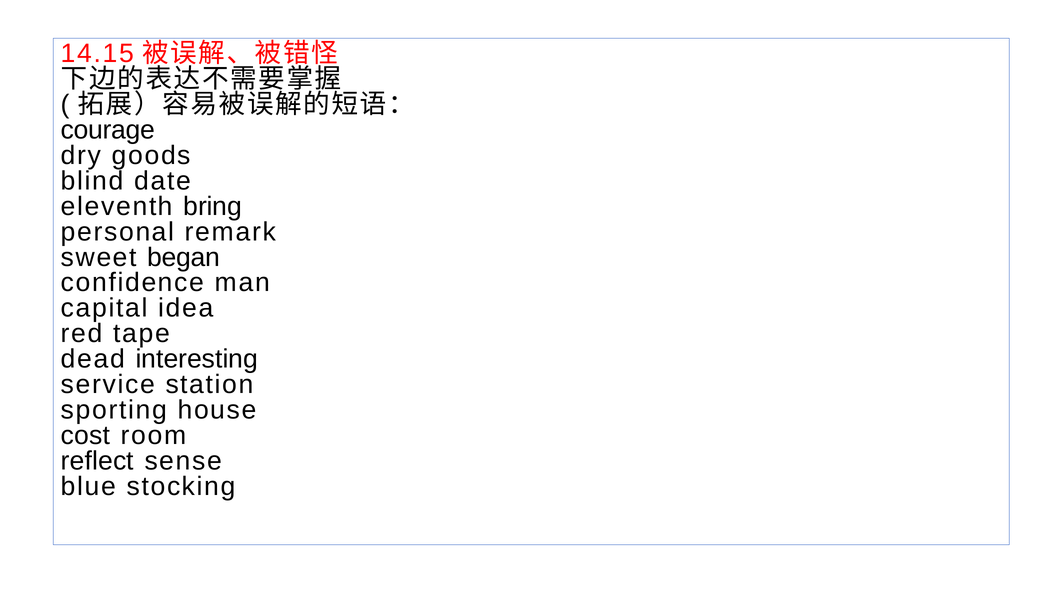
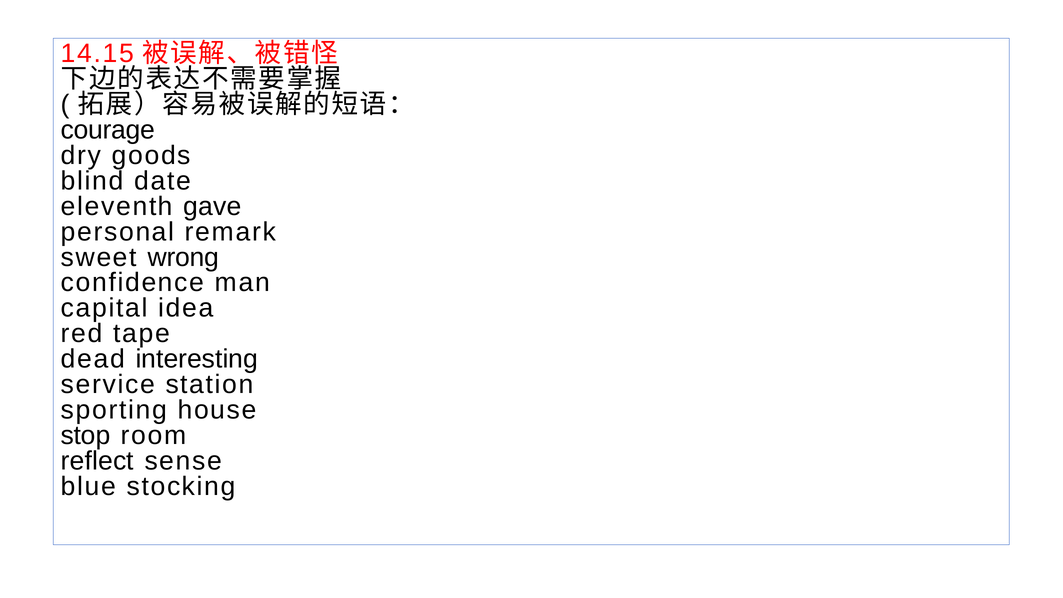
bring: bring -> gave
began: began -> wrong
cost: cost -> stop
